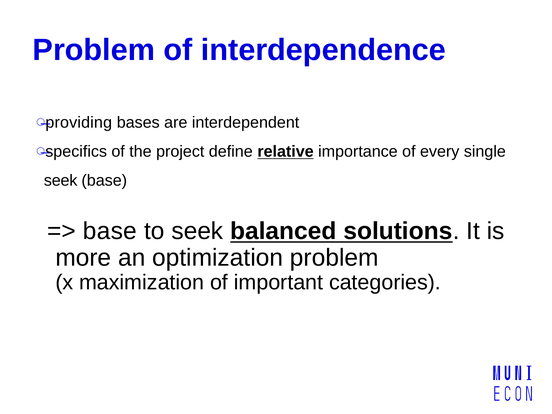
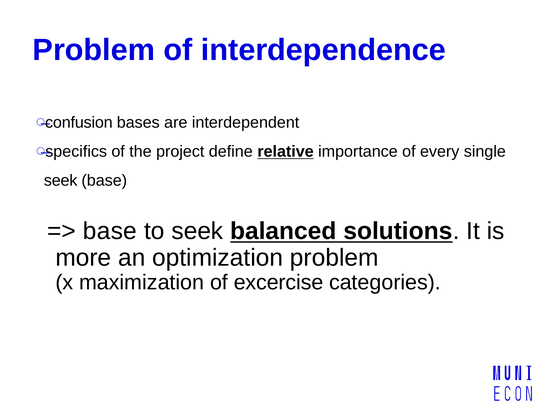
providing: providing -> confusion
important: important -> excercise
